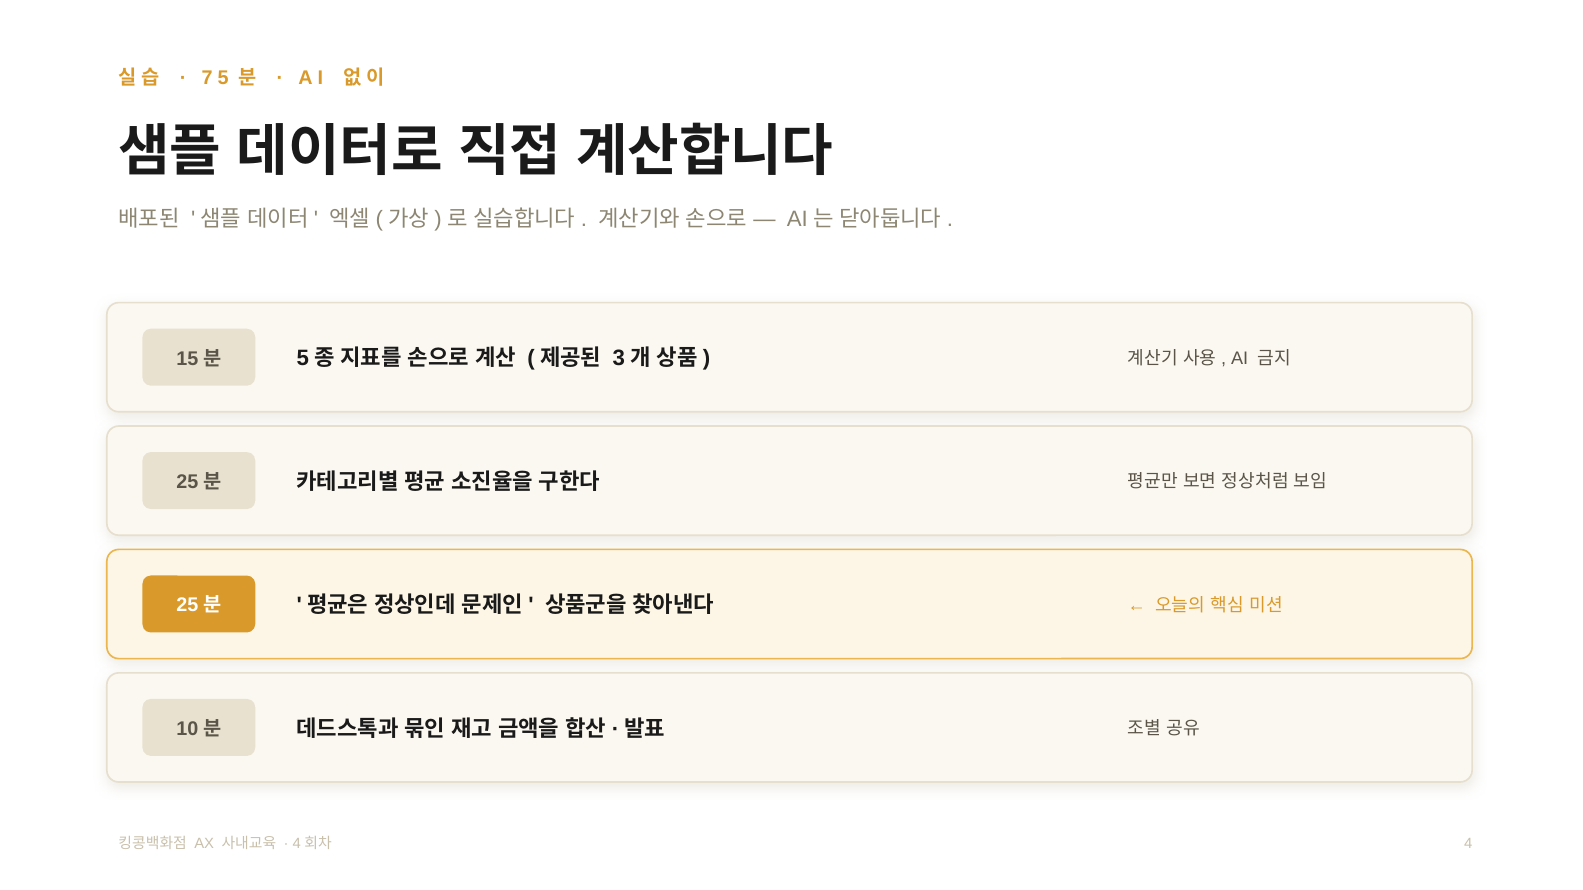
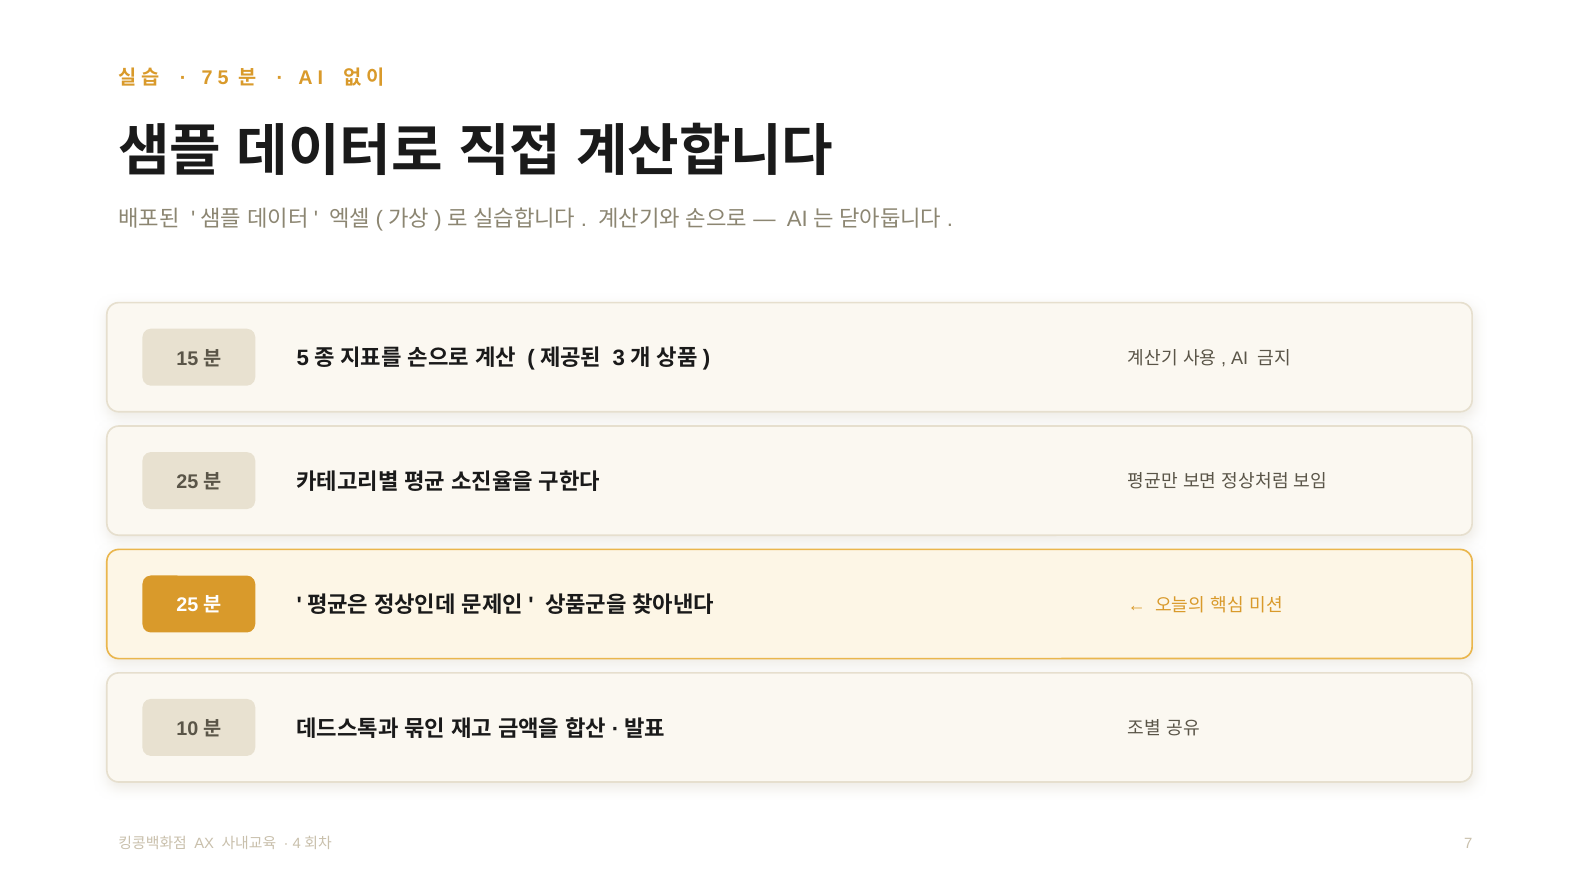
4: 4 -> 7
